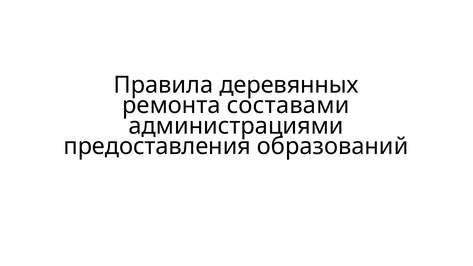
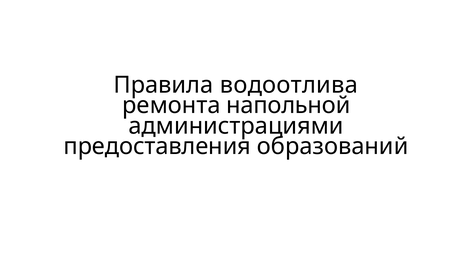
деревянных: деревянных -> водоотлива
составами: составами -> напольной
